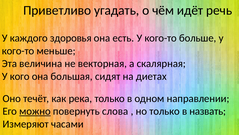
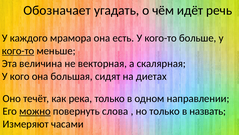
Приветливо: Приветливо -> Обозначает
здоровья: здоровья -> мрамора
кого-то at (18, 51) underline: none -> present
